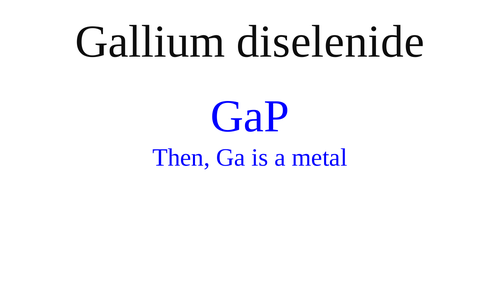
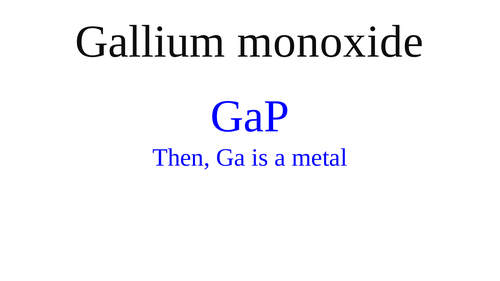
diselenide: diselenide -> monoxide
